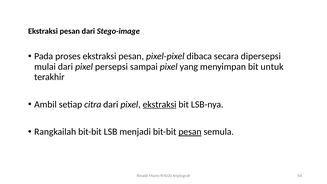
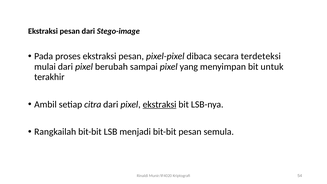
dipersepsi: dipersepsi -> terdeteksi
persepsi: persepsi -> berubah
pesan at (190, 132) underline: present -> none
